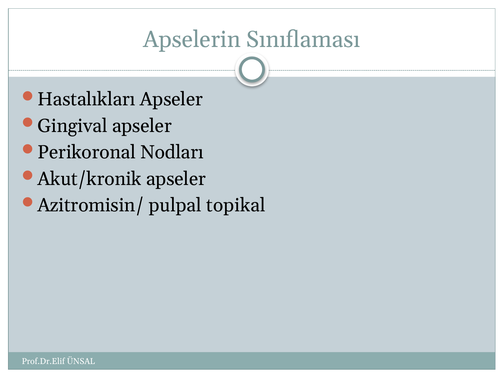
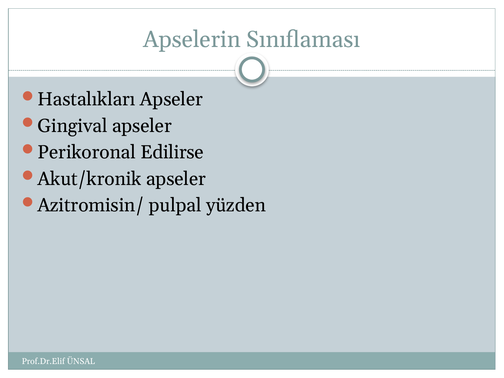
Nodları: Nodları -> Edilirse
topikal: topikal -> yüzden
